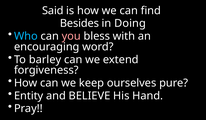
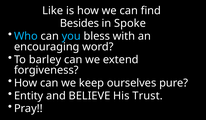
Said: Said -> Like
Doing: Doing -> Spoke
you colour: pink -> light blue
Hand: Hand -> Trust
